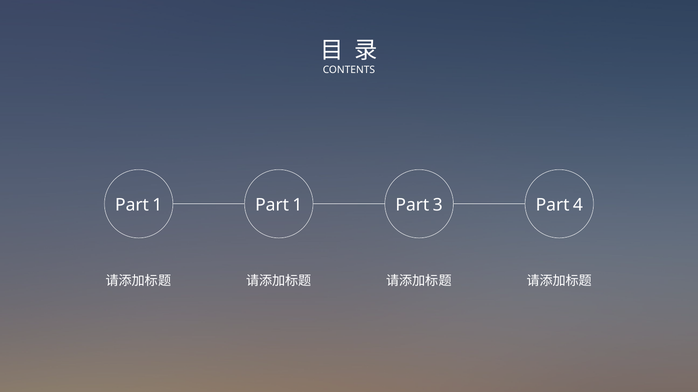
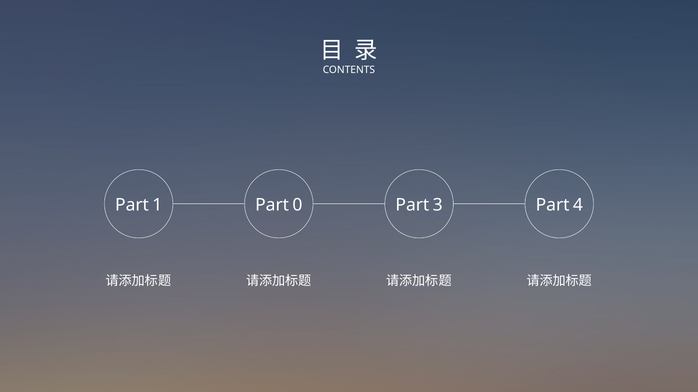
1 Part 1: 1 -> 0
